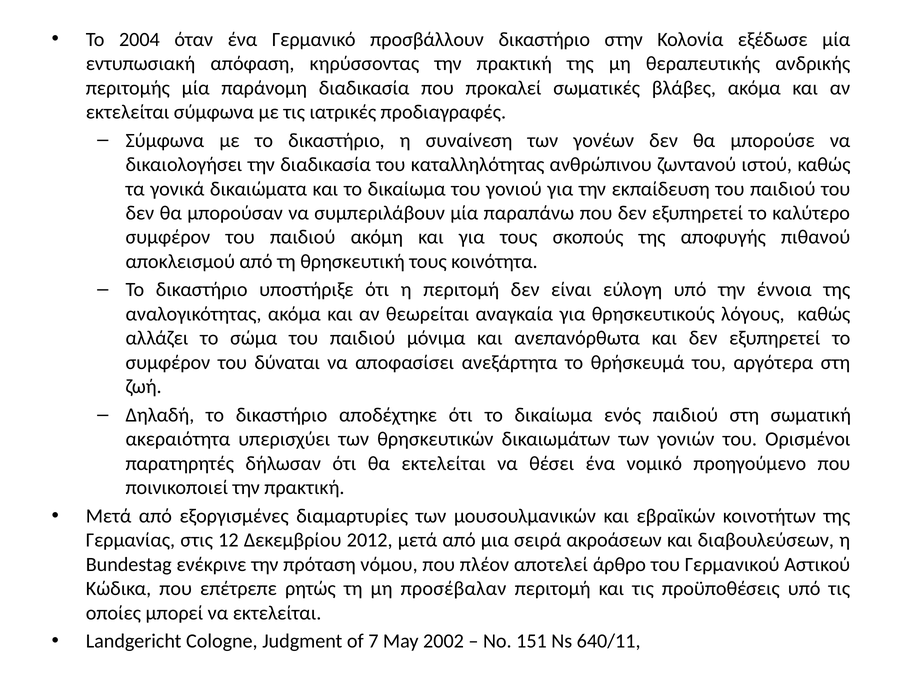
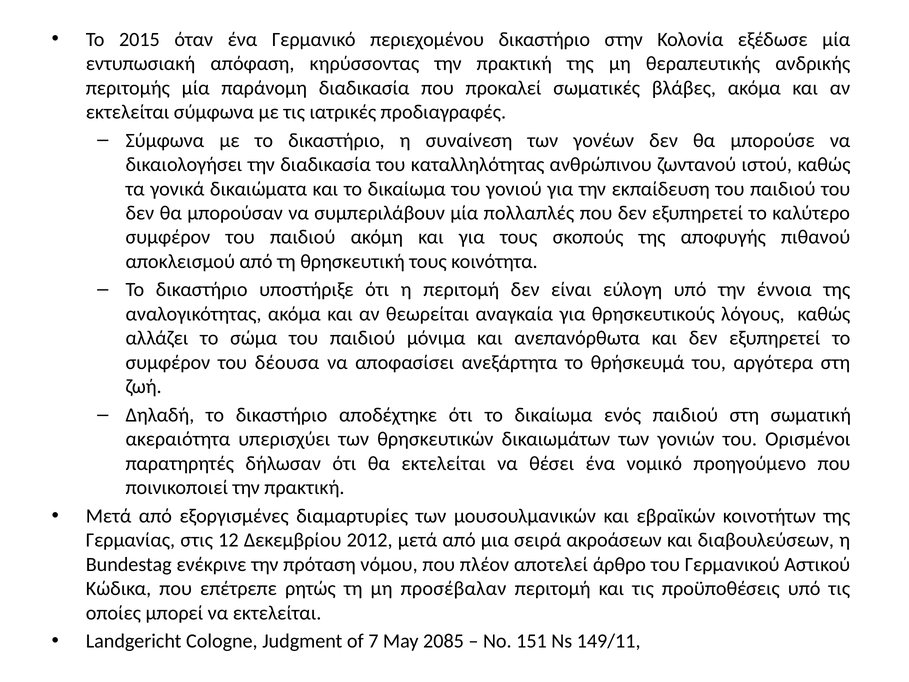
2004: 2004 -> 2015
προσβάλλουν: προσβάλλουν -> περιεχομένου
παραπάνω: παραπάνω -> πολλαπλές
δύναται: δύναται -> δέουσα
2002: 2002 -> 2085
640/11: 640/11 -> 149/11
